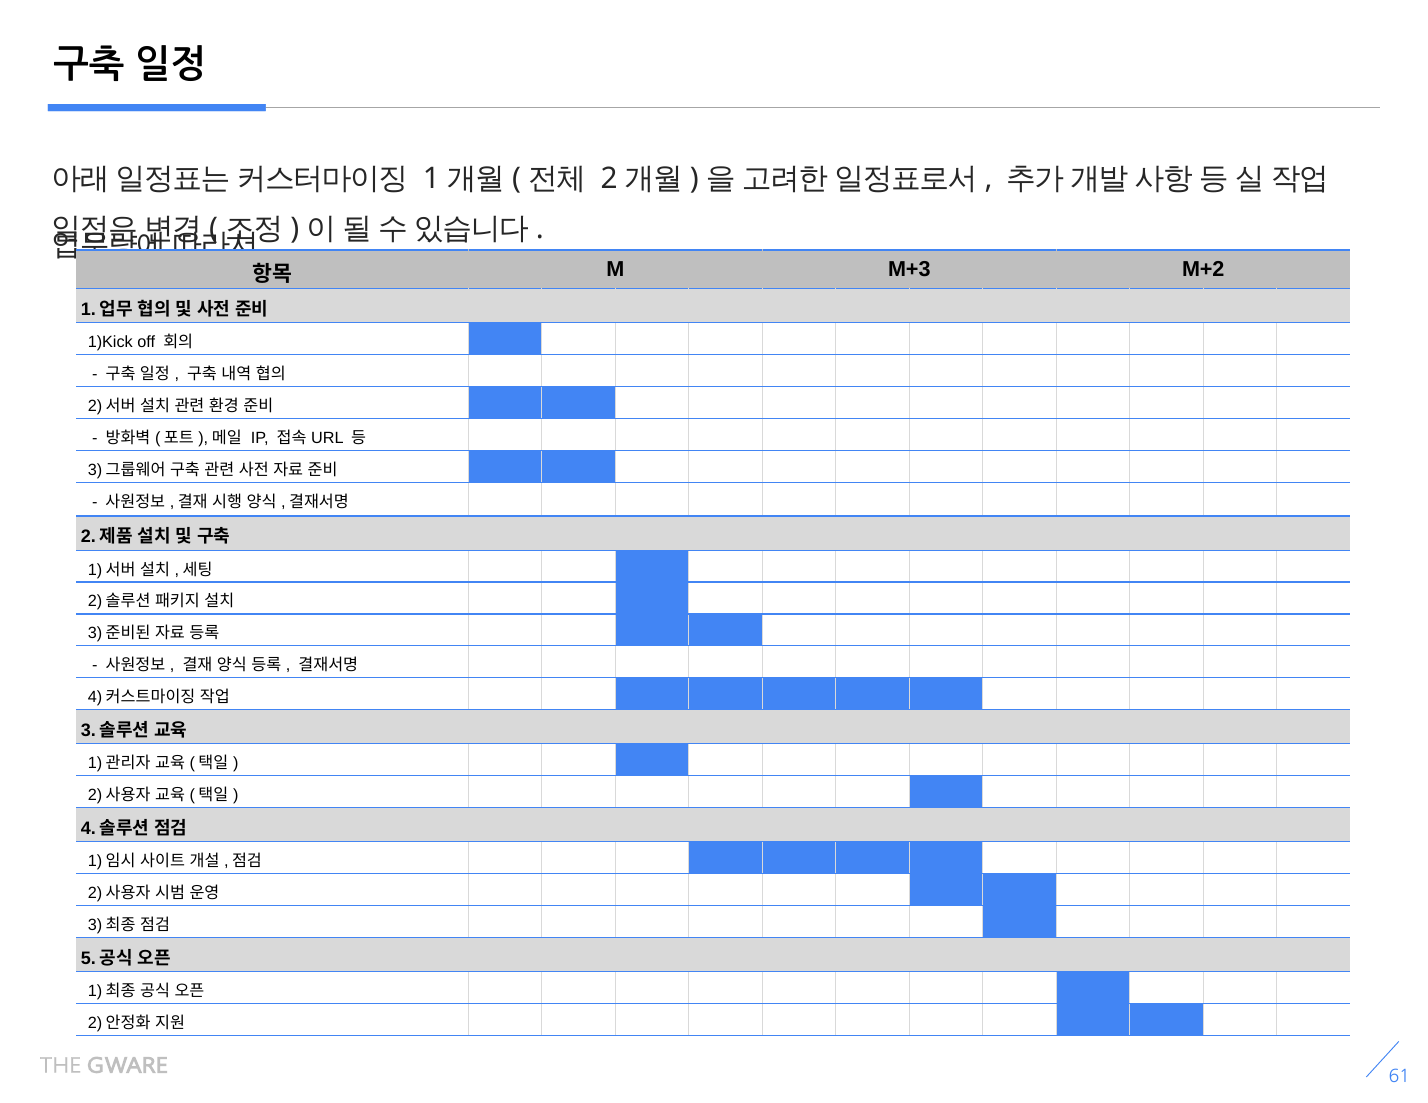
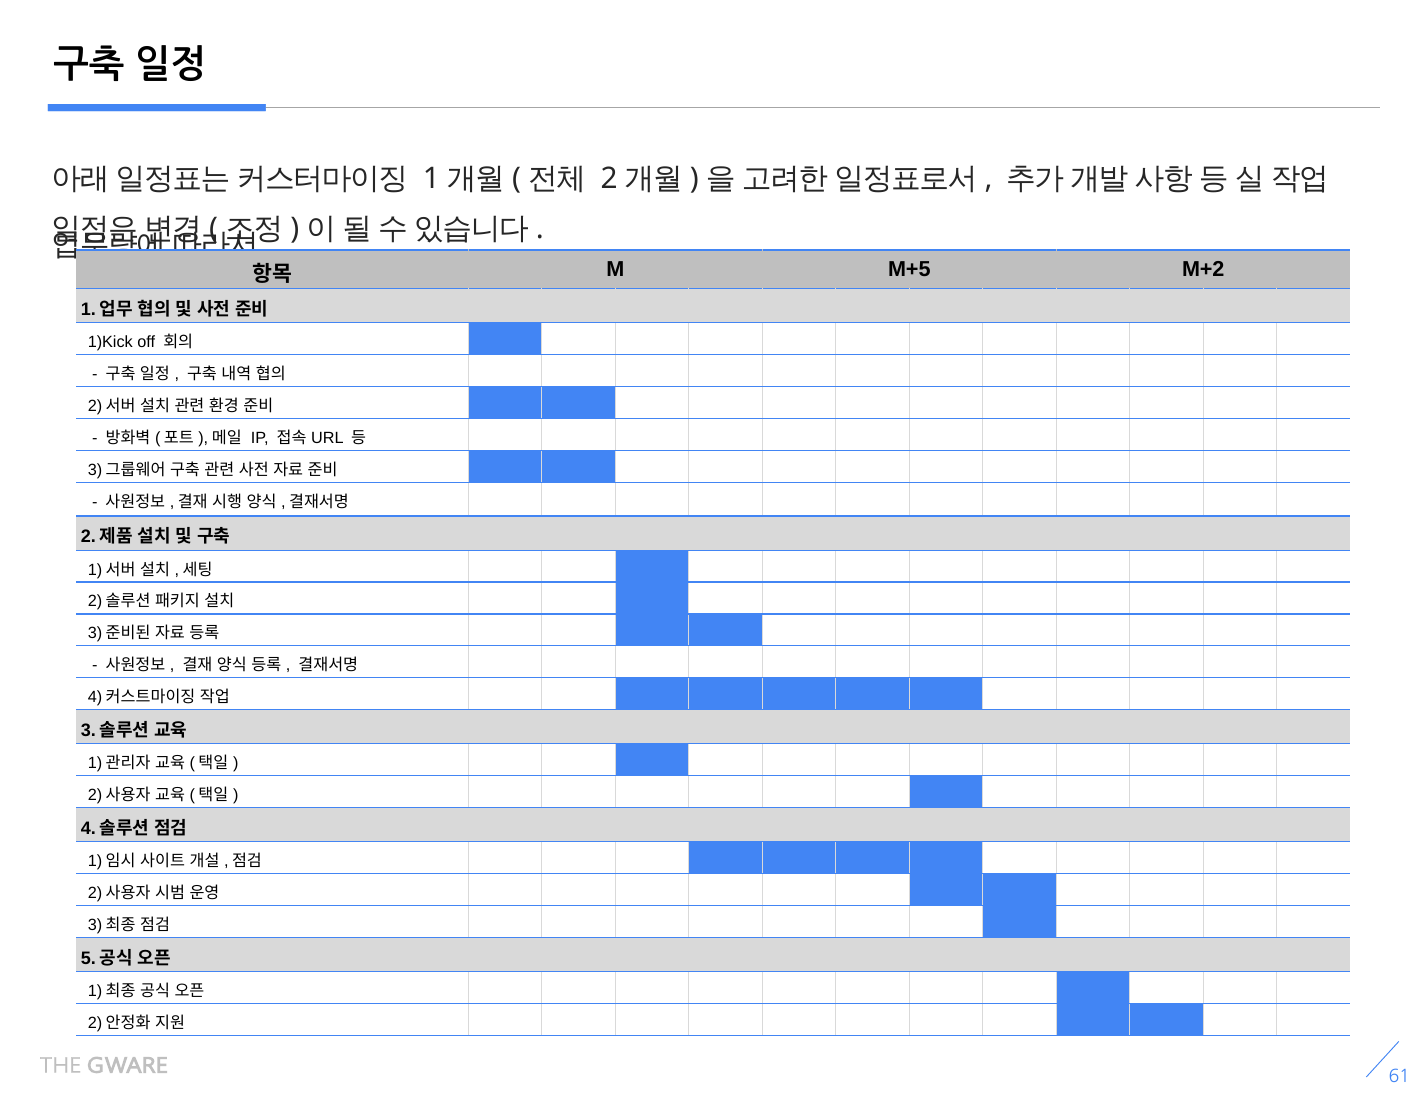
M+3: M+3 -> M+5
